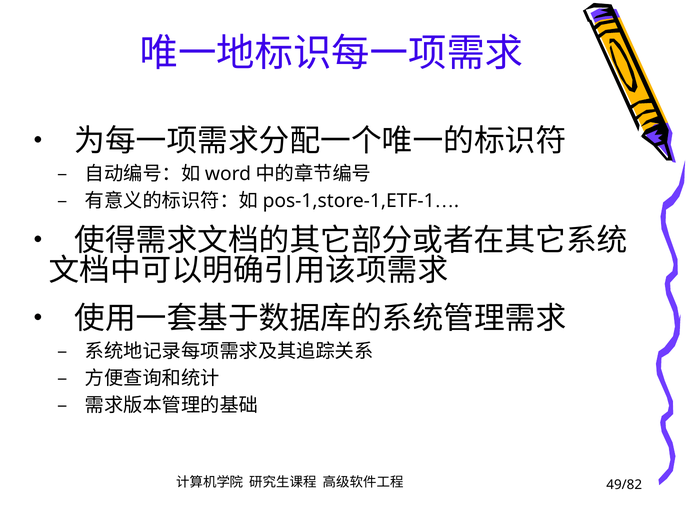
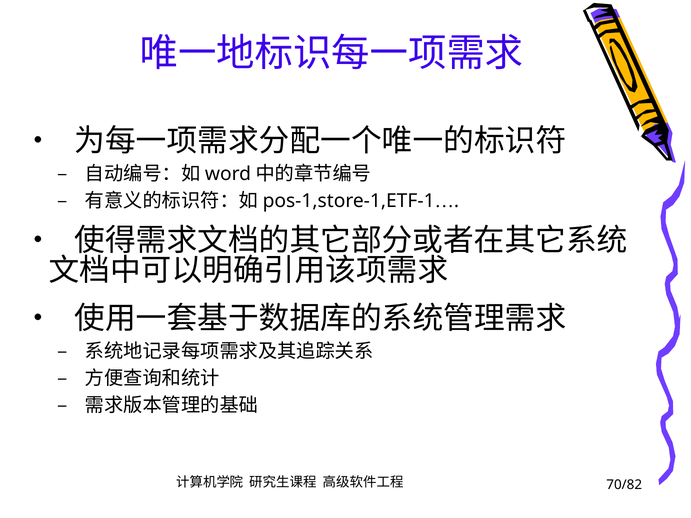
49/82: 49/82 -> 70/82
